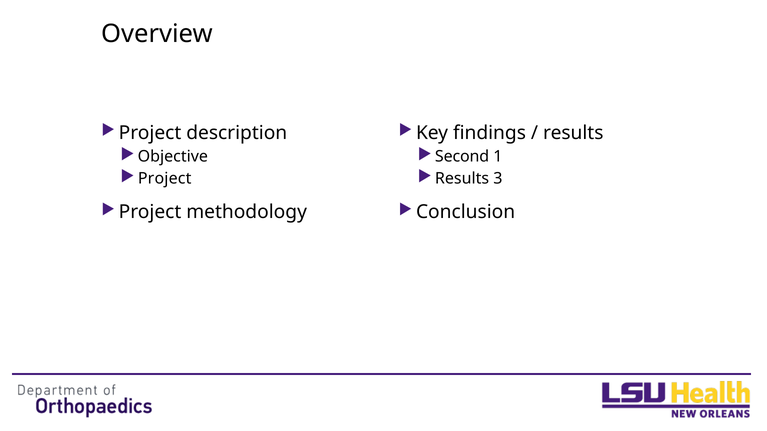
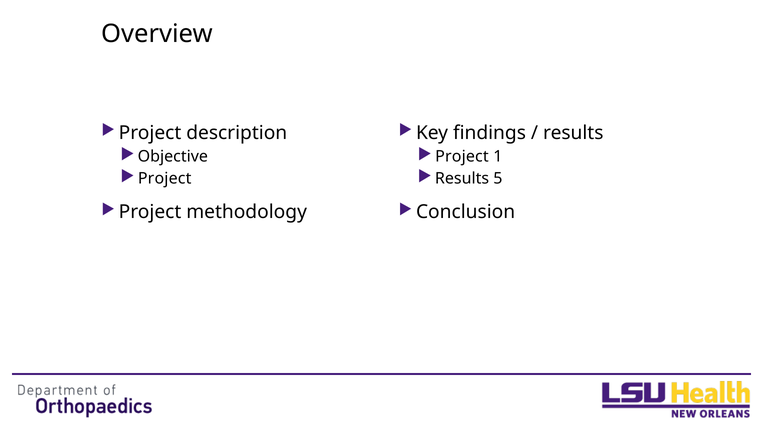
Second at (462, 157): Second -> Project
3: 3 -> 5
